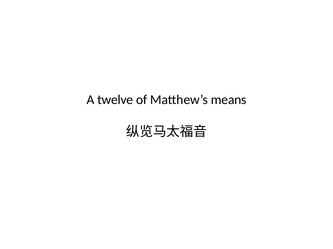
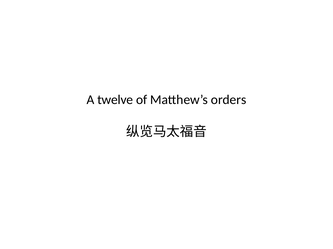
means: means -> orders
